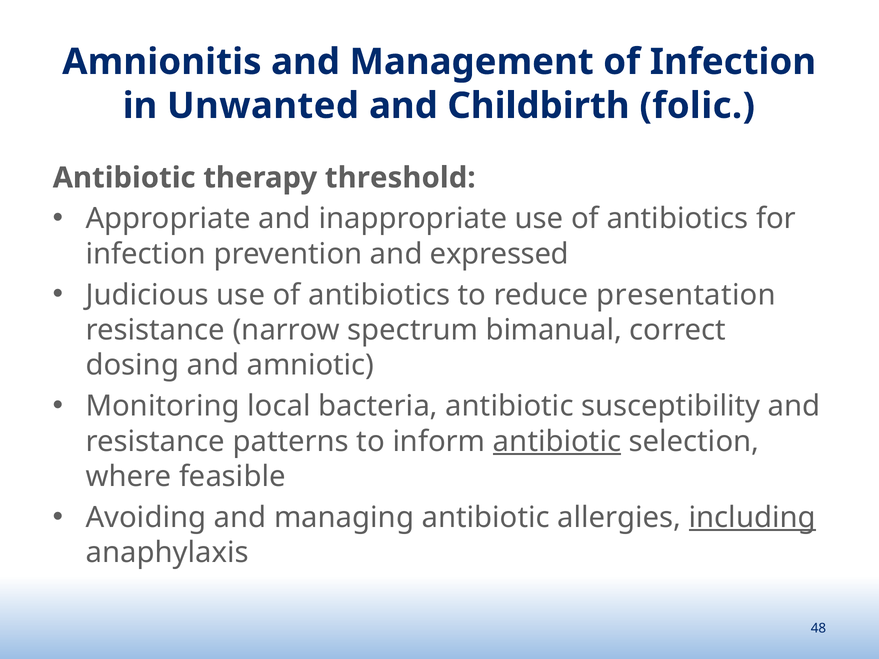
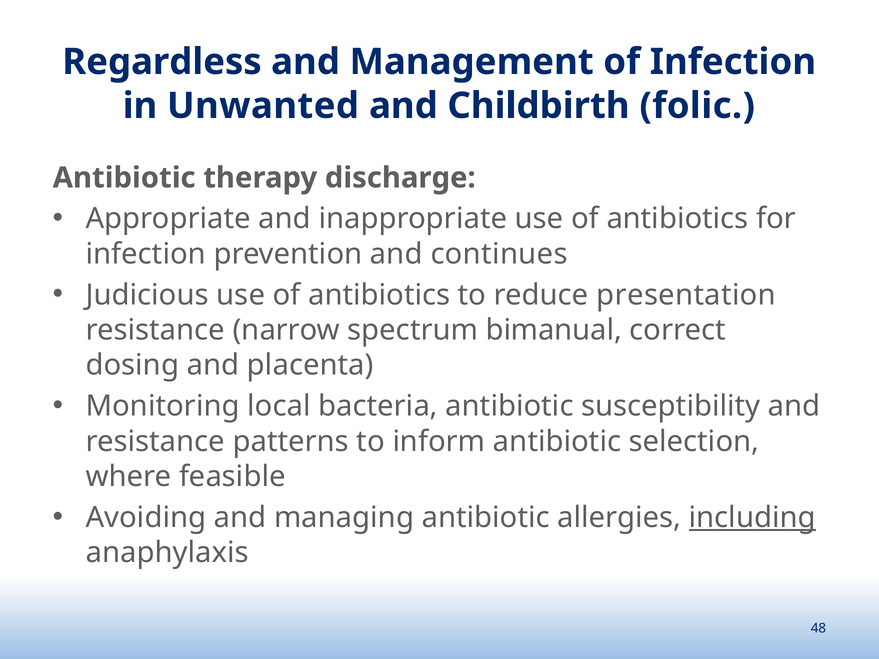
Amnionitis: Amnionitis -> Regardless
threshold: threshold -> discharge
expressed: expressed -> continues
amniotic: amniotic -> placenta
antibiotic at (557, 442) underline: present -> none
